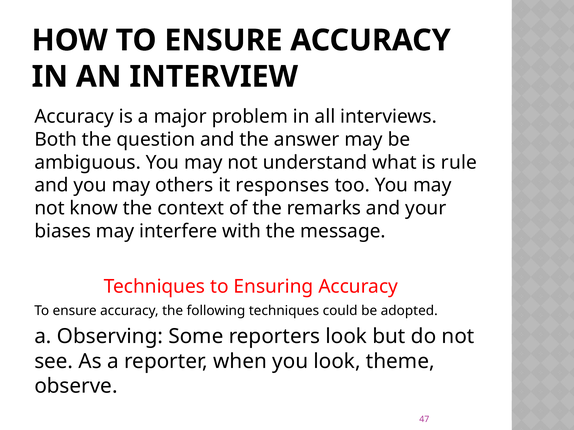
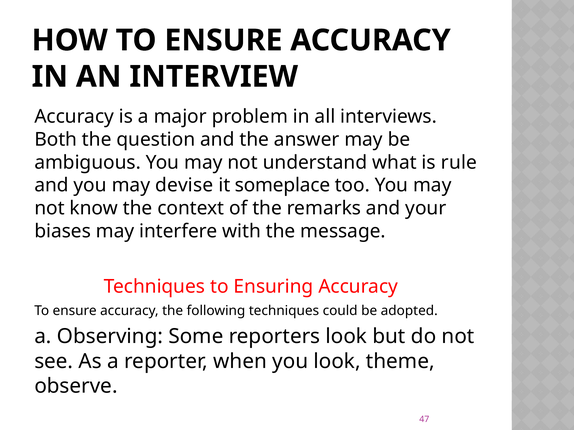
others: others -> devise
responses: responses -> someplace
